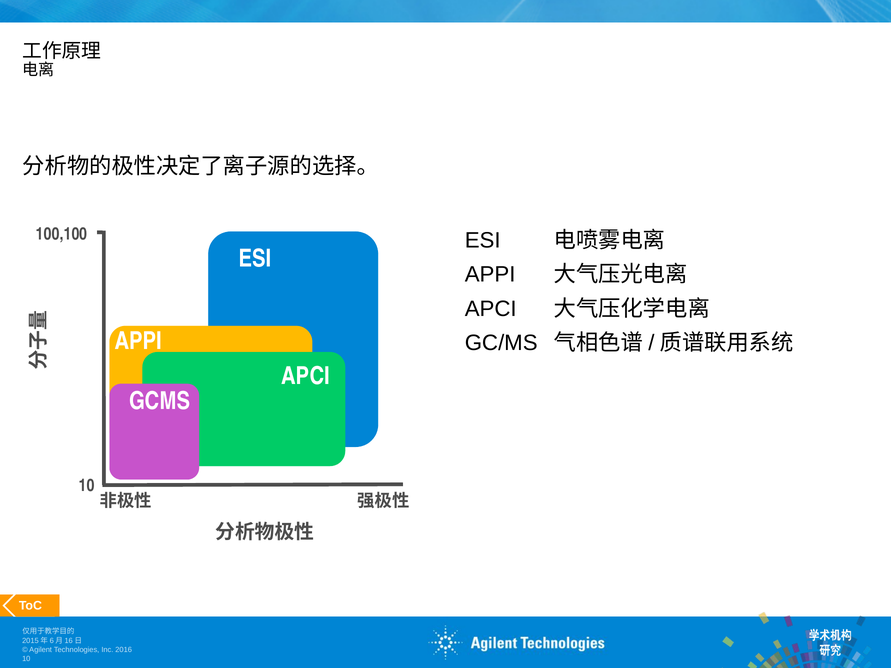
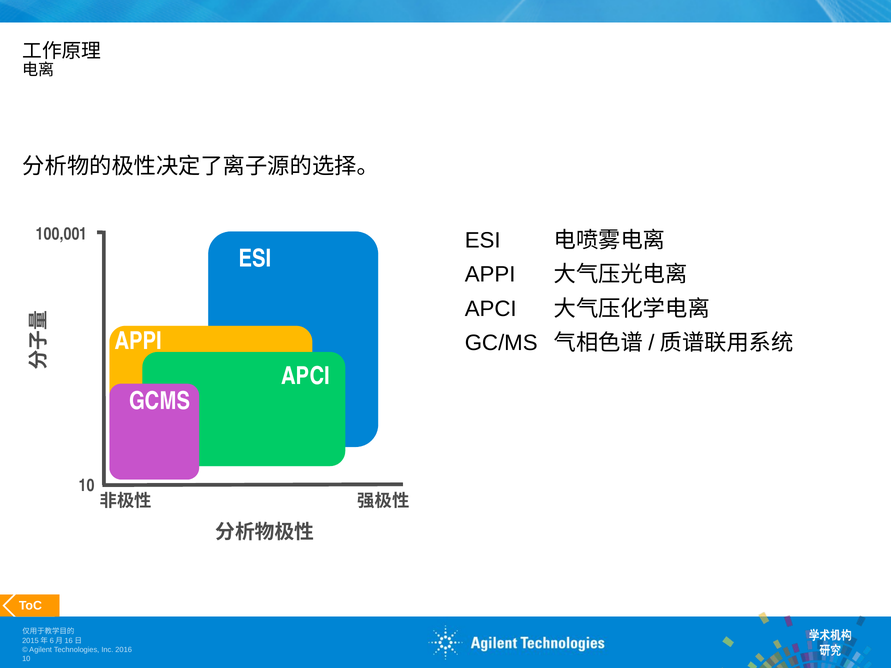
100,100: 100,100 -> 100,001
